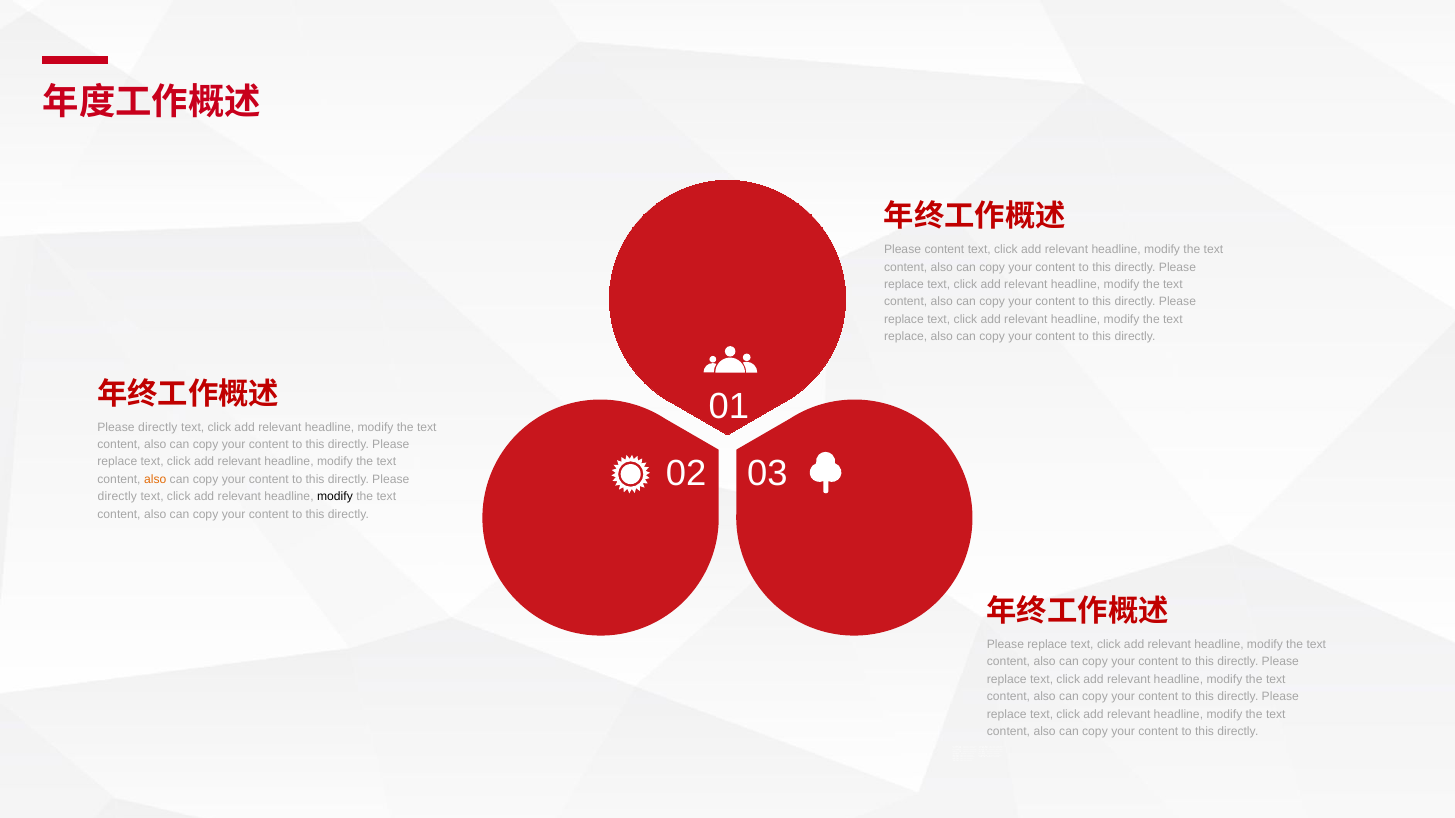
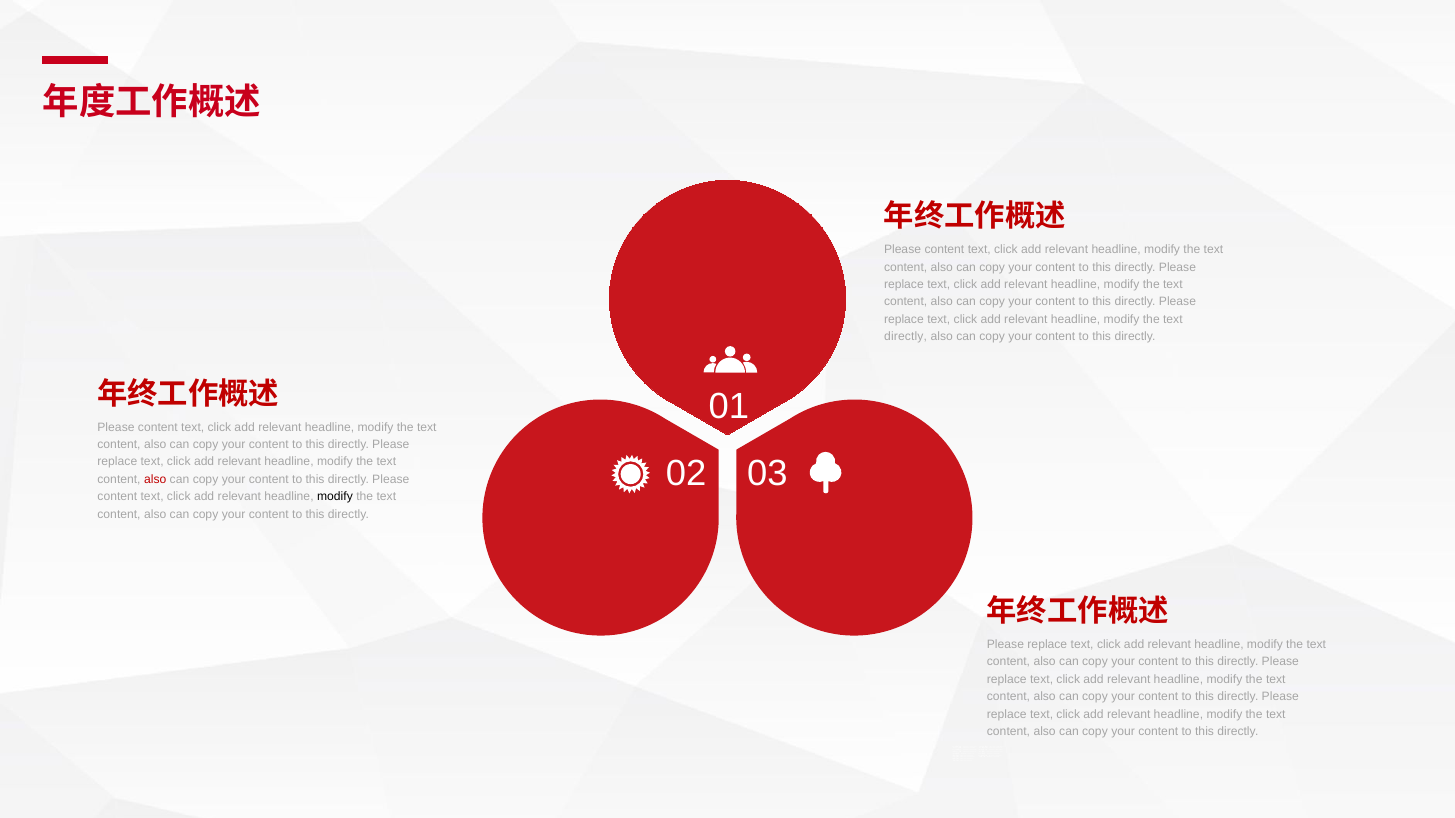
replace at (906, 337): replace -> directly
directly at (158, 427): directly -> content
also at (155, 480) colour: orange -> red
directly at (117, 497): directly -> content
